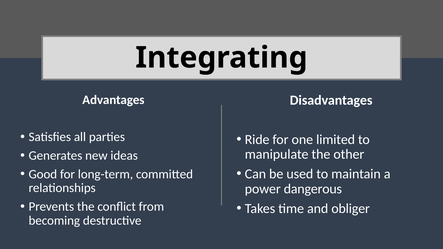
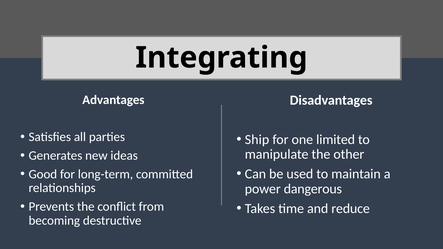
Ride: Ride -> Ship
obliger: obliger -> reduce
